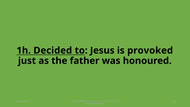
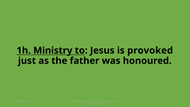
Decided: Decided -> Ministry
